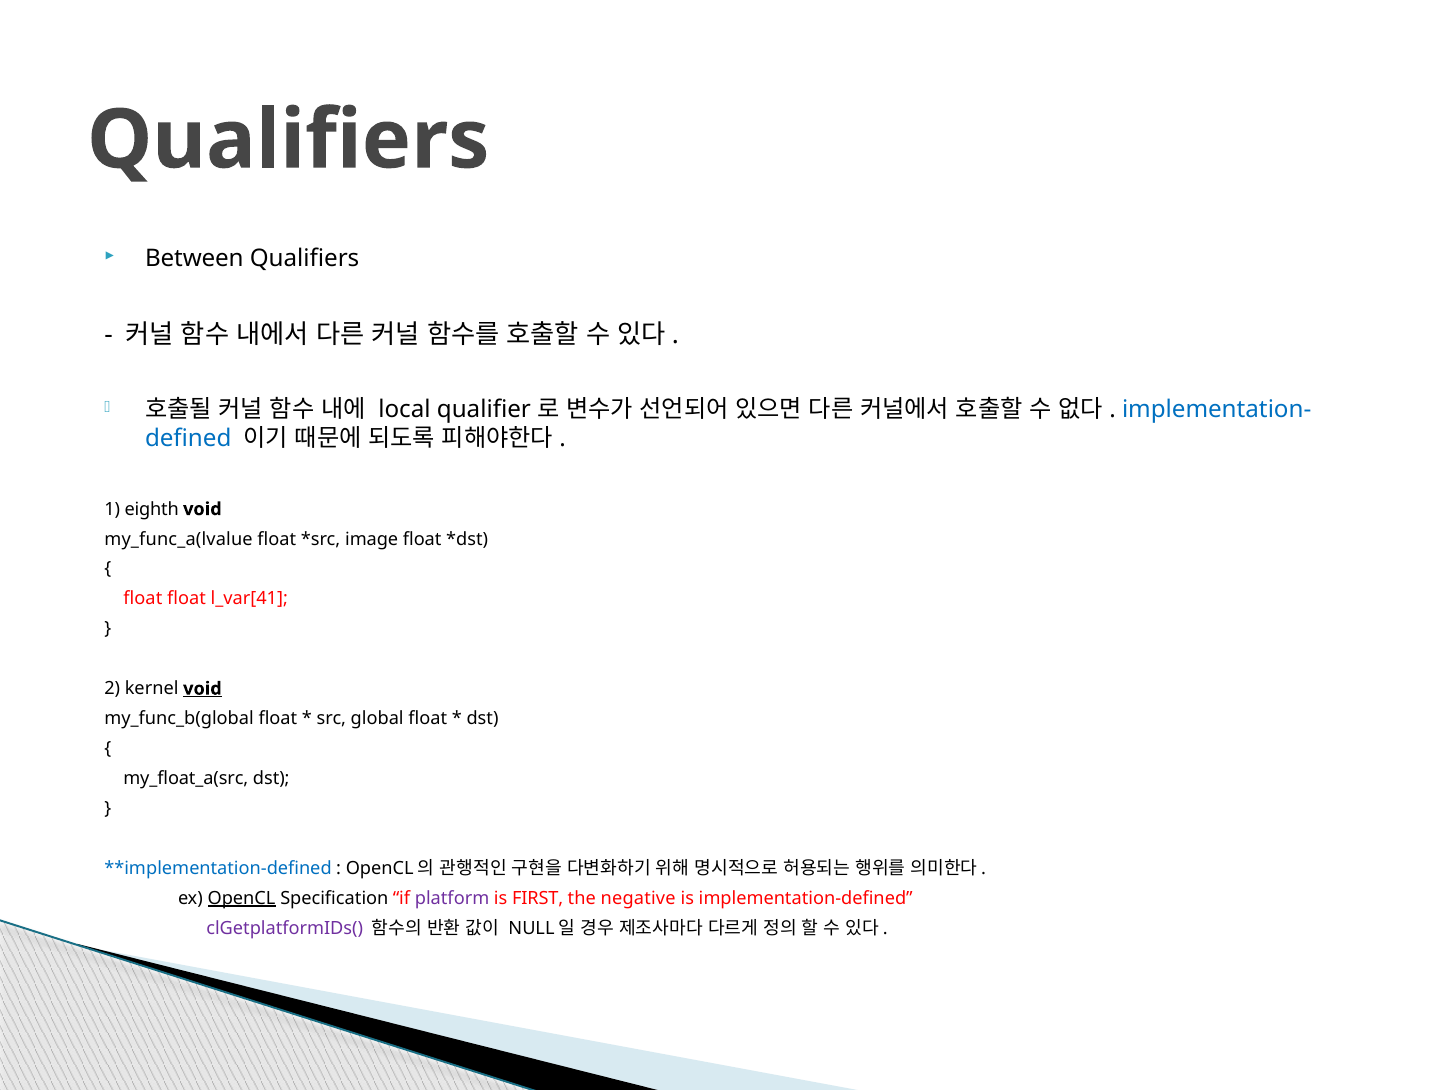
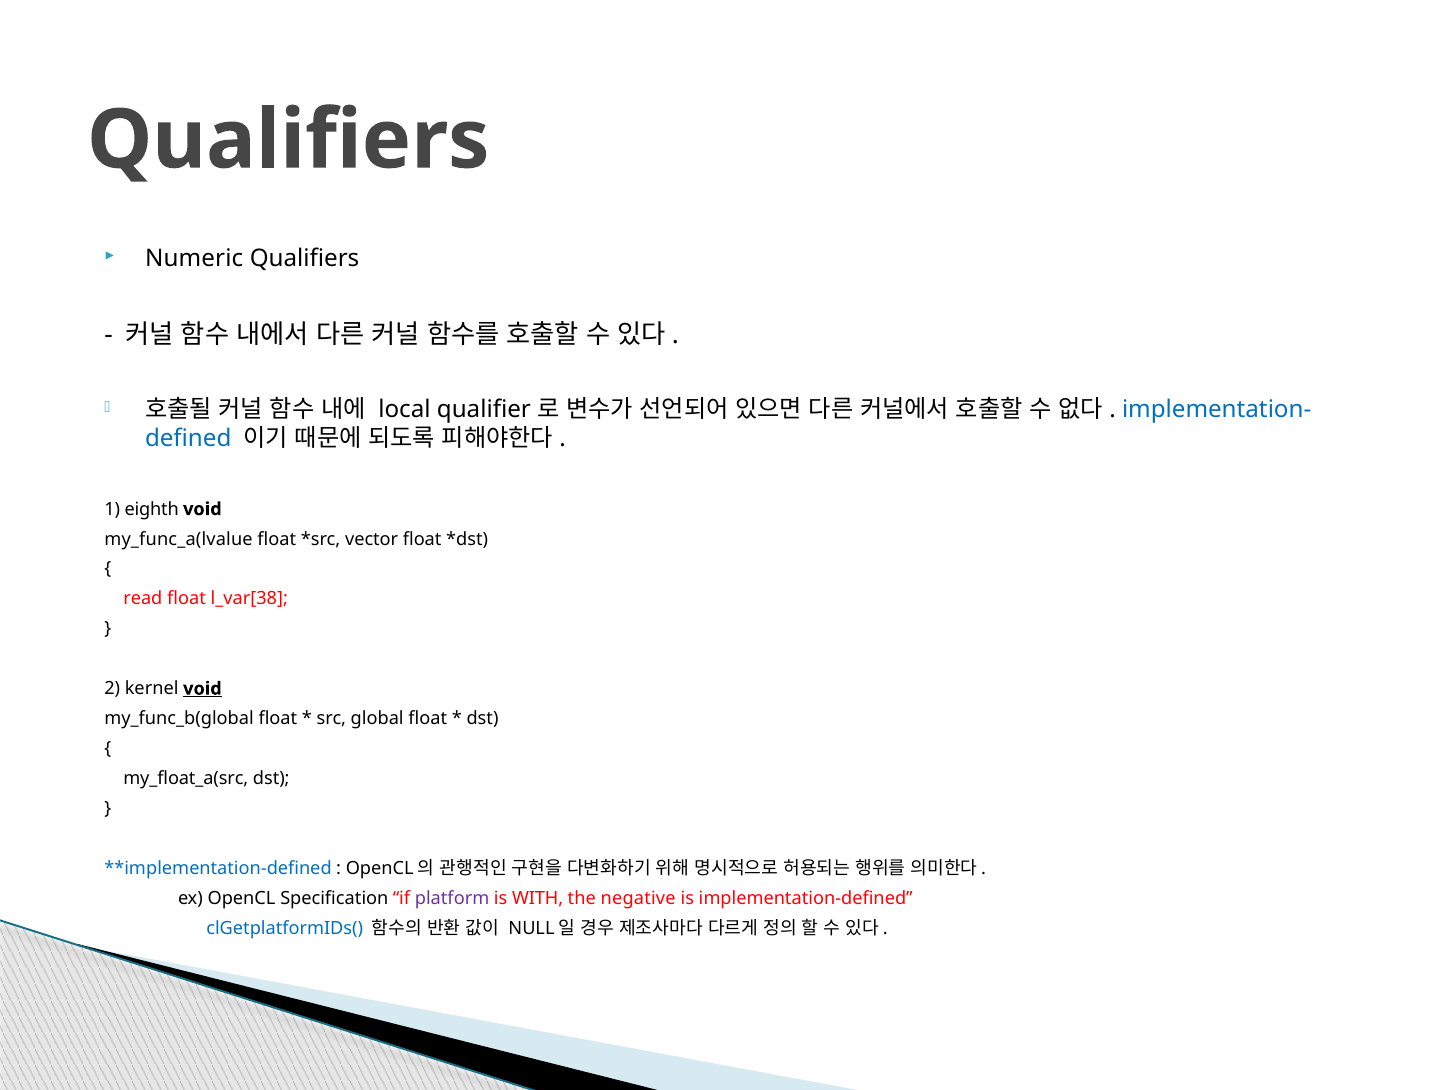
Between: Between -> Numeric
image: image -> vector
float at (143, 599): float -> read
l_var[41: l_var[41 -> l_var[38
OpenCL underline: present -> none
FIRST: FIRST -> WITH
clGetplatformIDs( colour: purple -> blue
